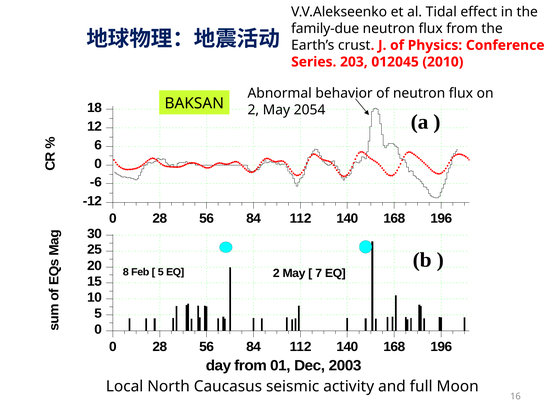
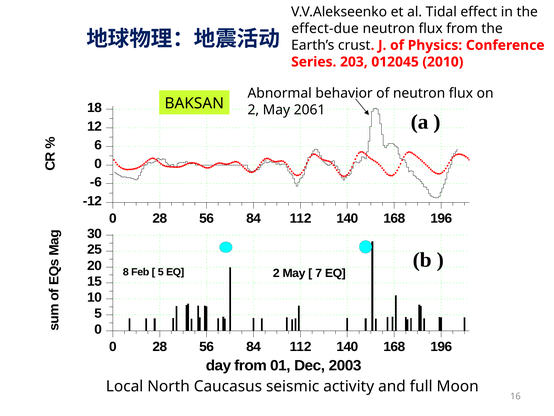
family-due: family-due -> effect-due
2054: 2054 -> 2061
